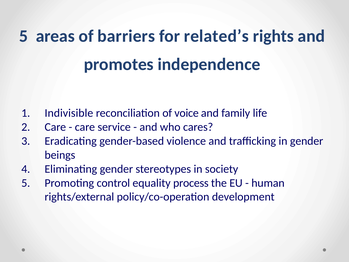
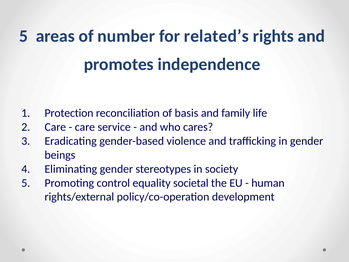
barriers: barriers -> number
Indivisible: Indivisible -> Protection
voice: voice -> basis
process: process -> societal
